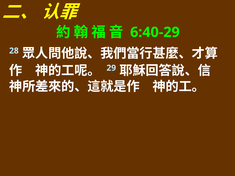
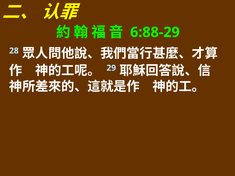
6:40-29: 6:40-29 -> 6:88-29
